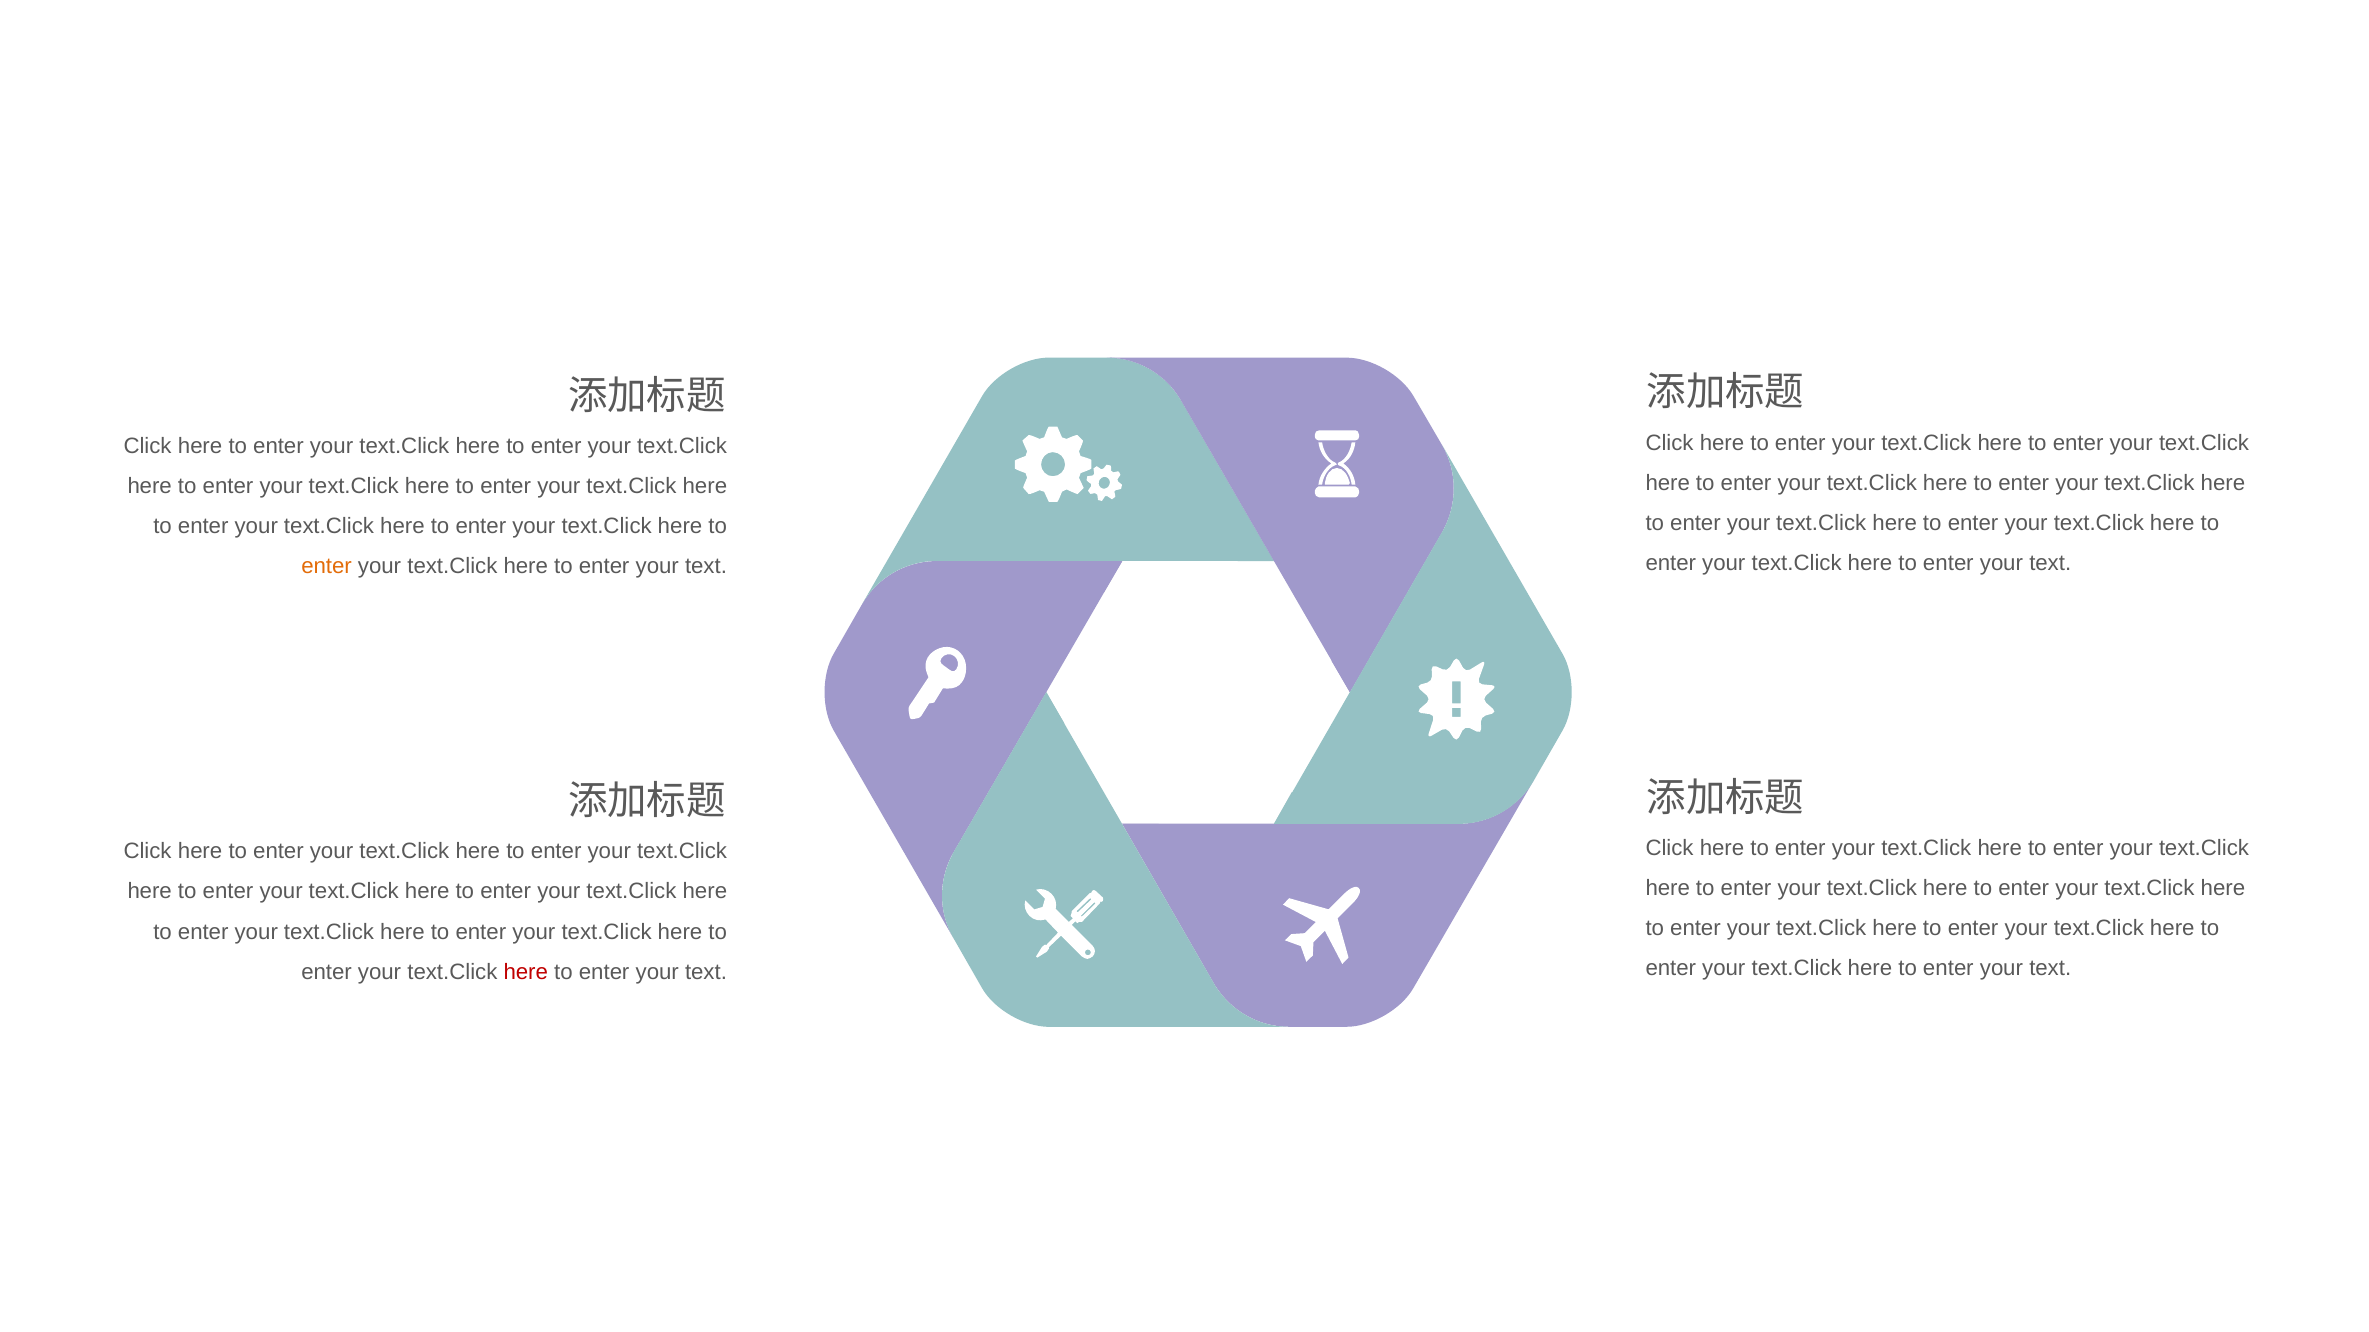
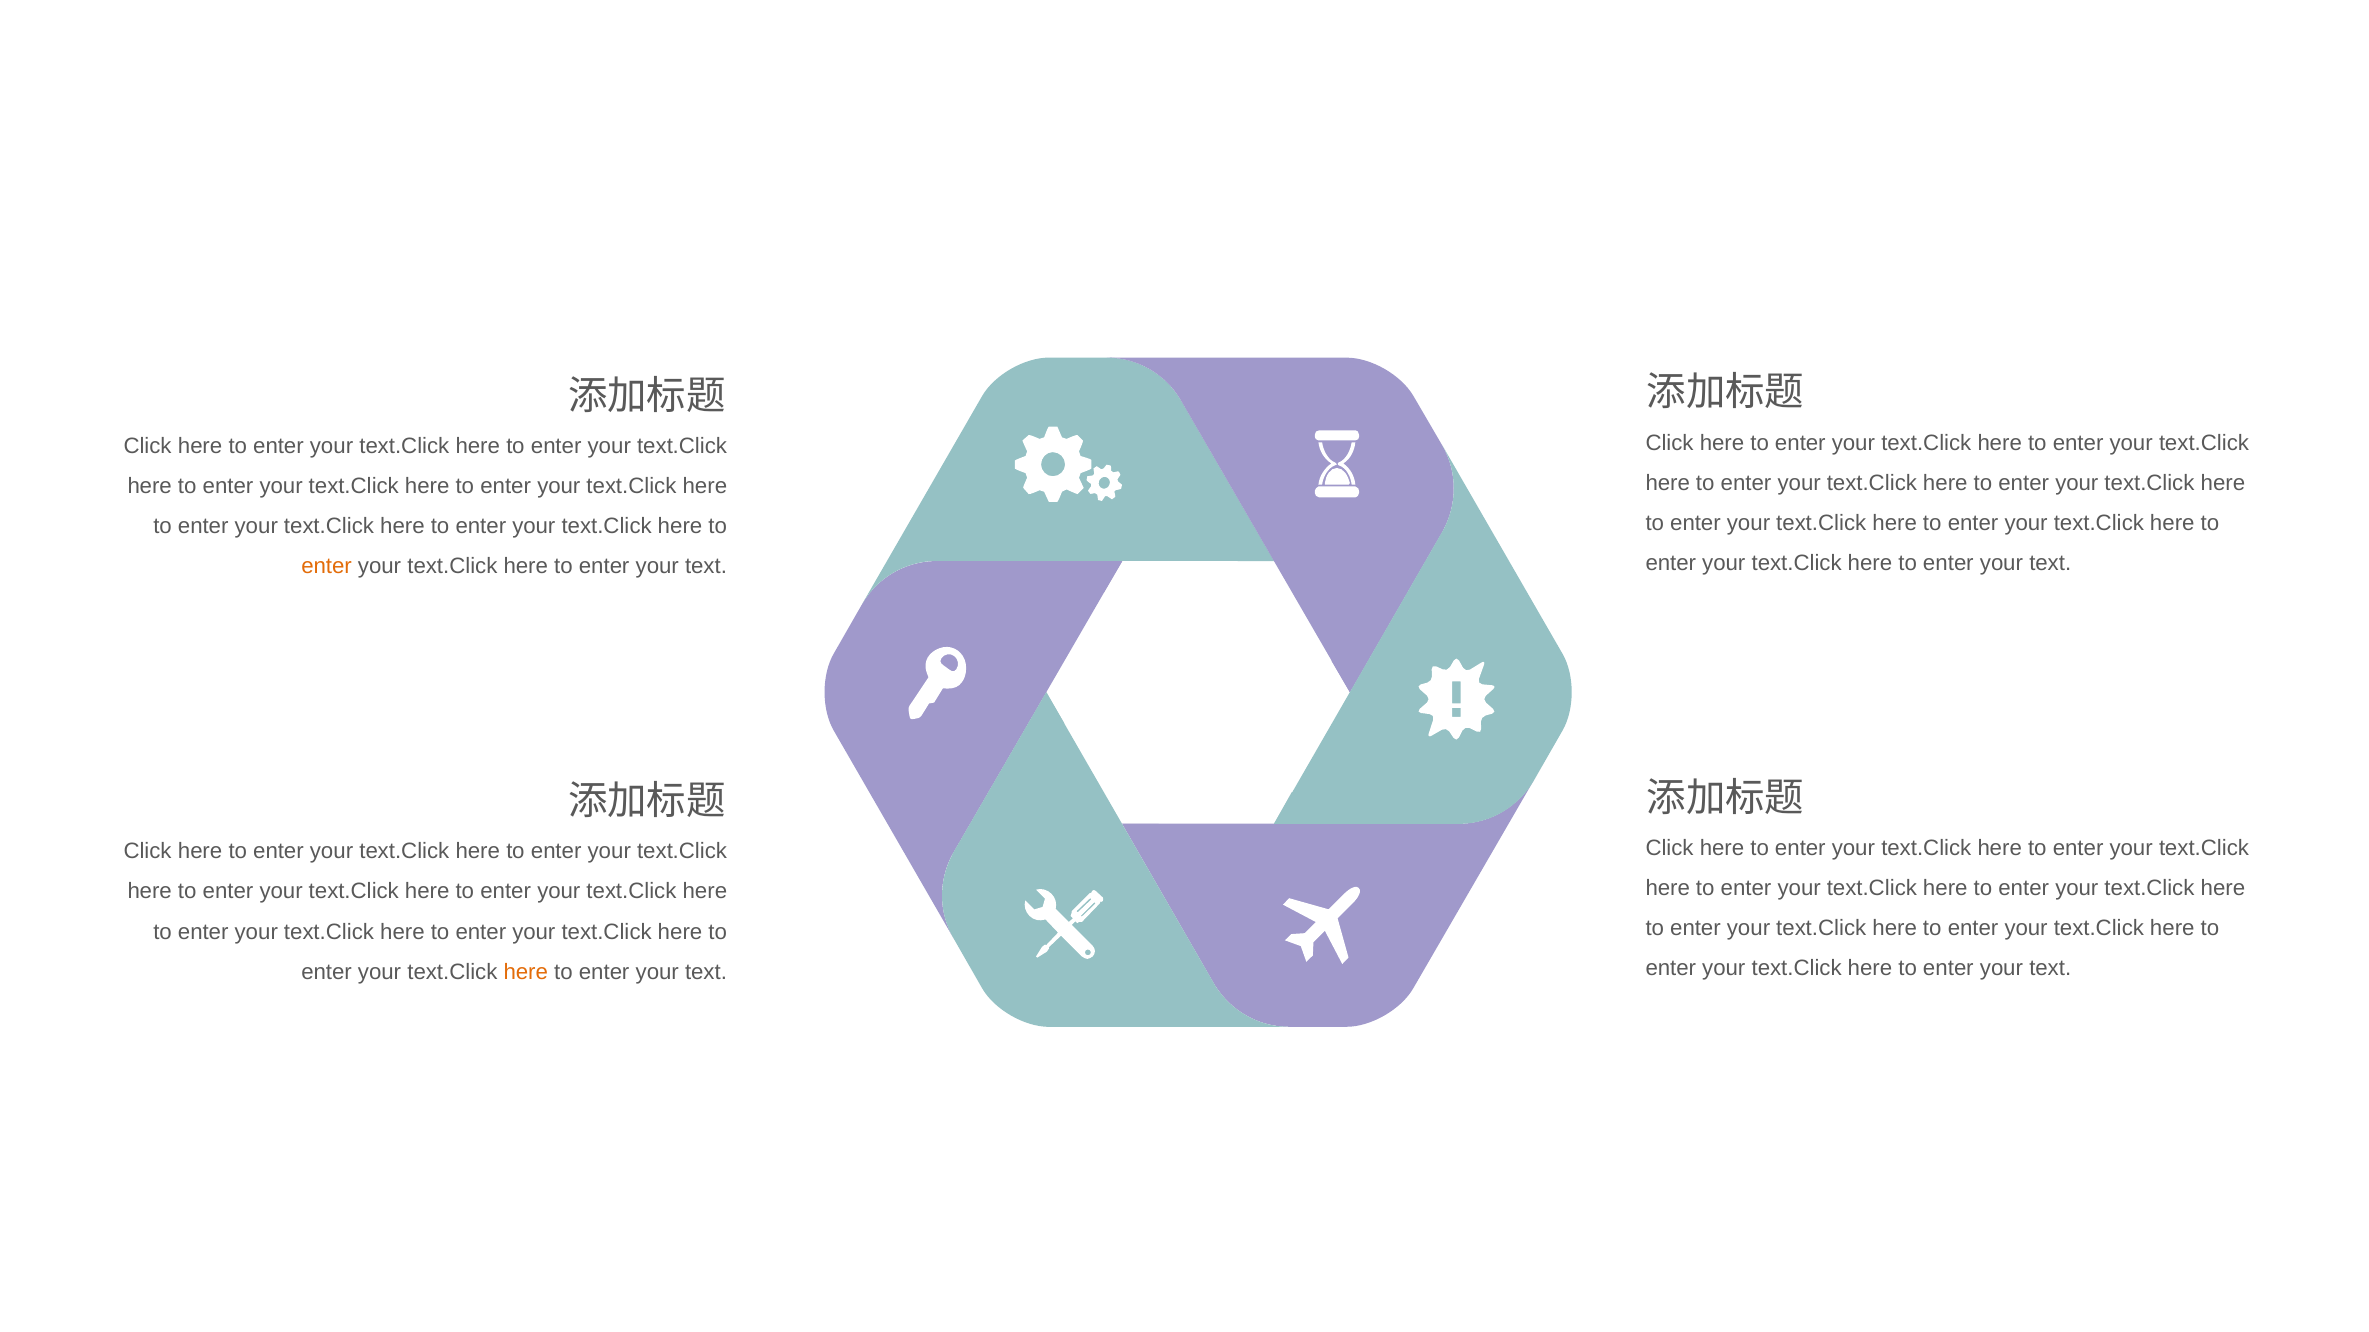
here at (526, 972) colour: red -> orange
